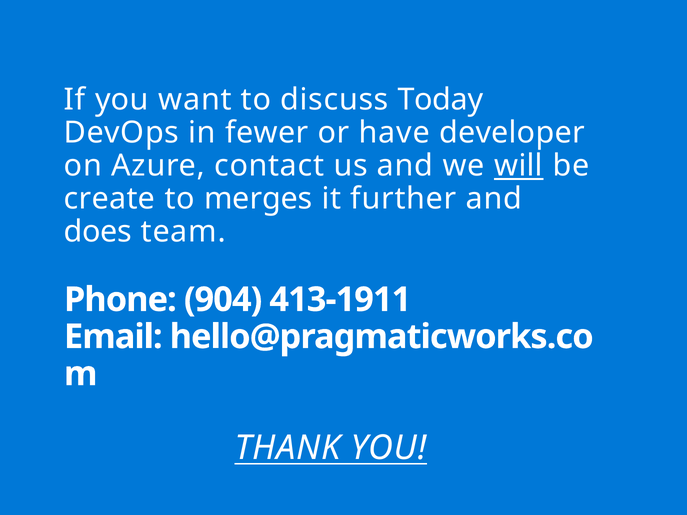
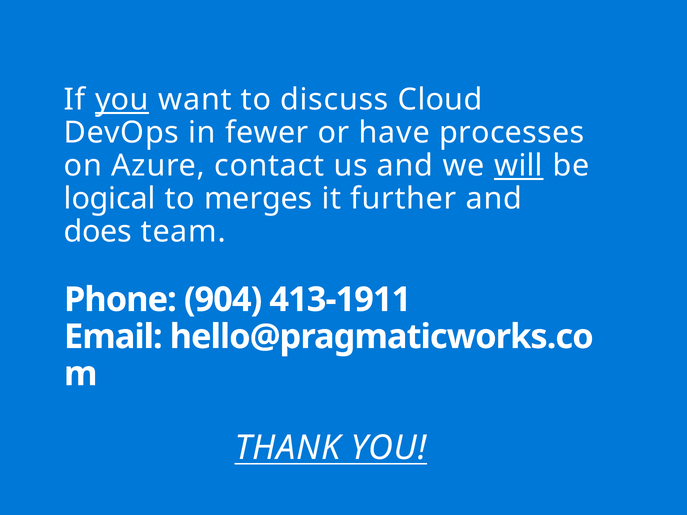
you at (122, 100) underline: none -> present
Today: Today -> Cloud
developer: developer -> processes
create: create -> logical
